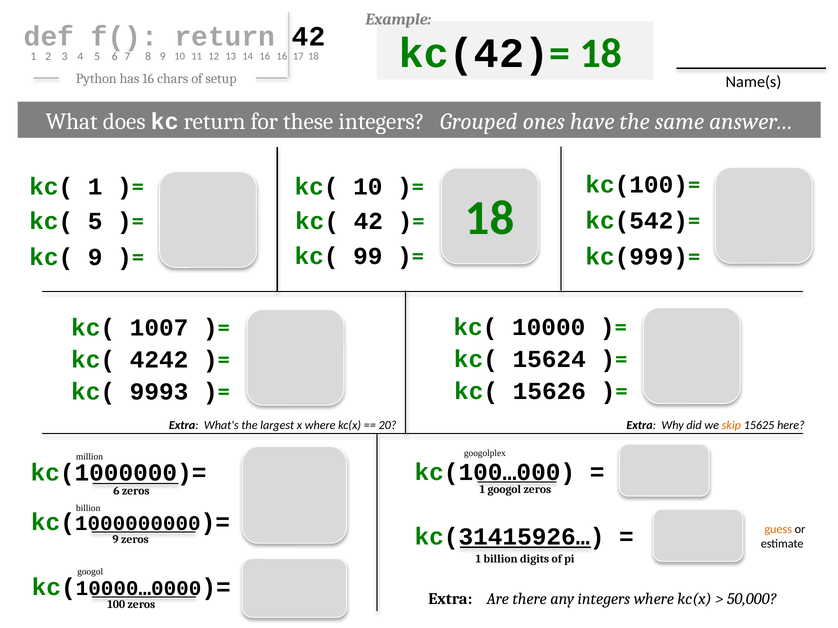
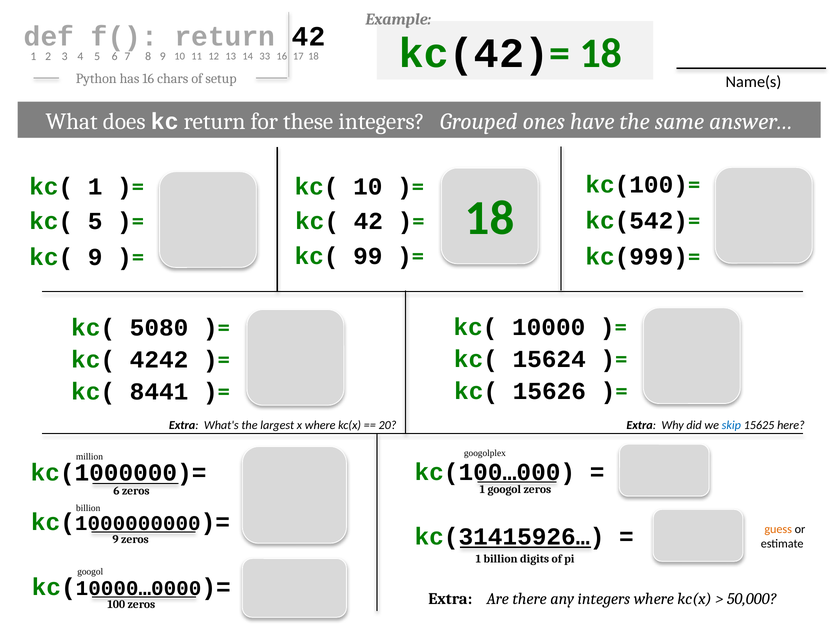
13 16: 16 -> 33
1007: 1007 -> 5080
9993: 9993 -> 8441
skip colour: orange -> blue
